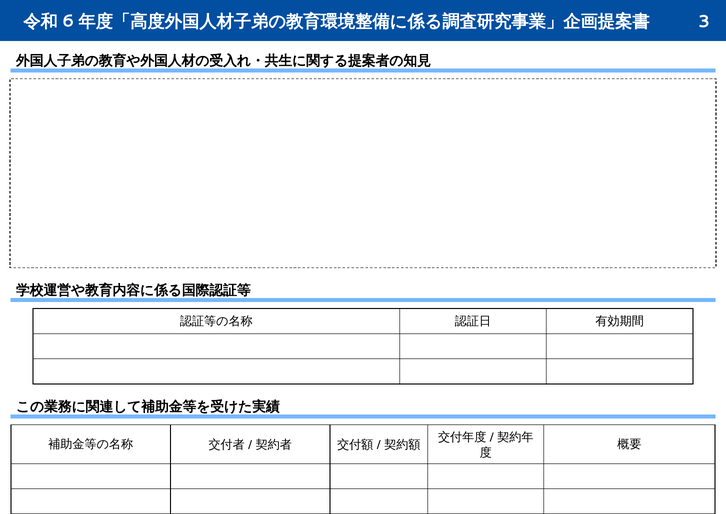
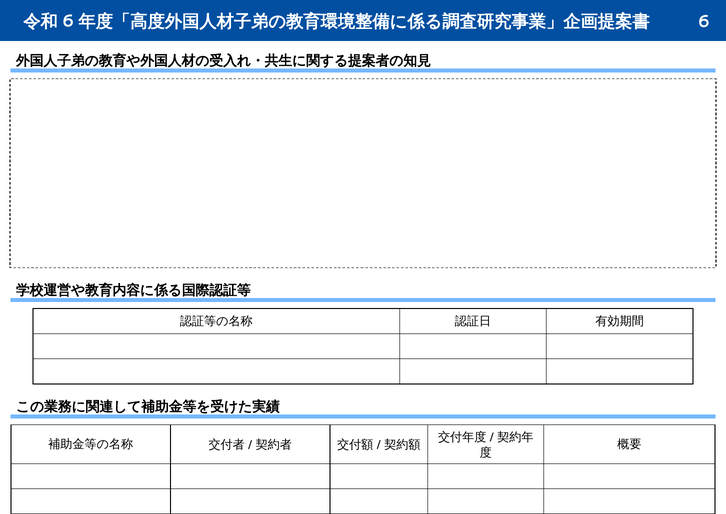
3: 3 -> 6
